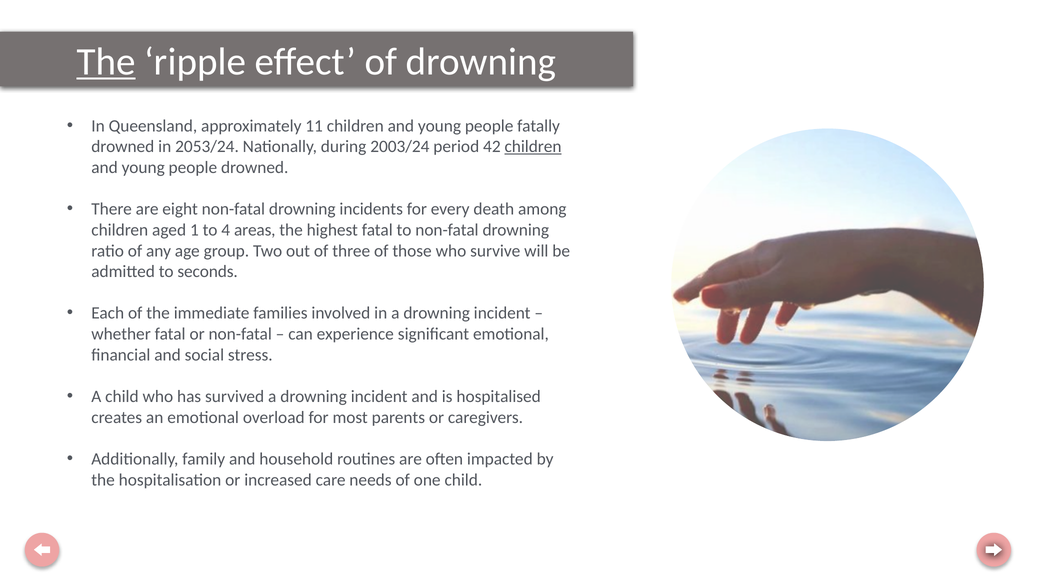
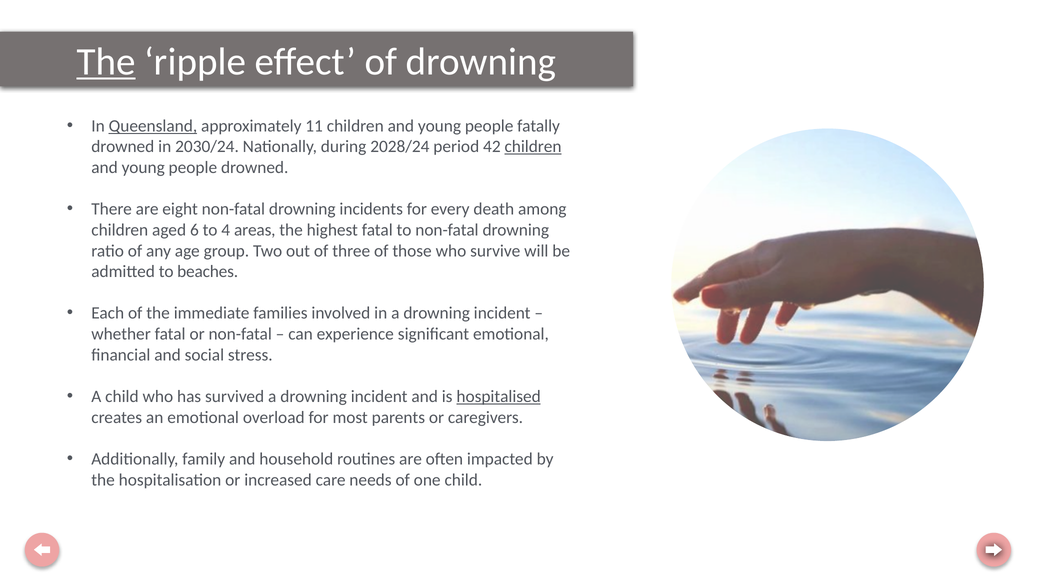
Queensland underline: none -> present
2053/24: 2053/24 -> 2030/24
2003/24: 2003/24 -> 2028/24
1: 1 -> 6
seconds: seconds -> beaches
hospitalised underline: none -> present
